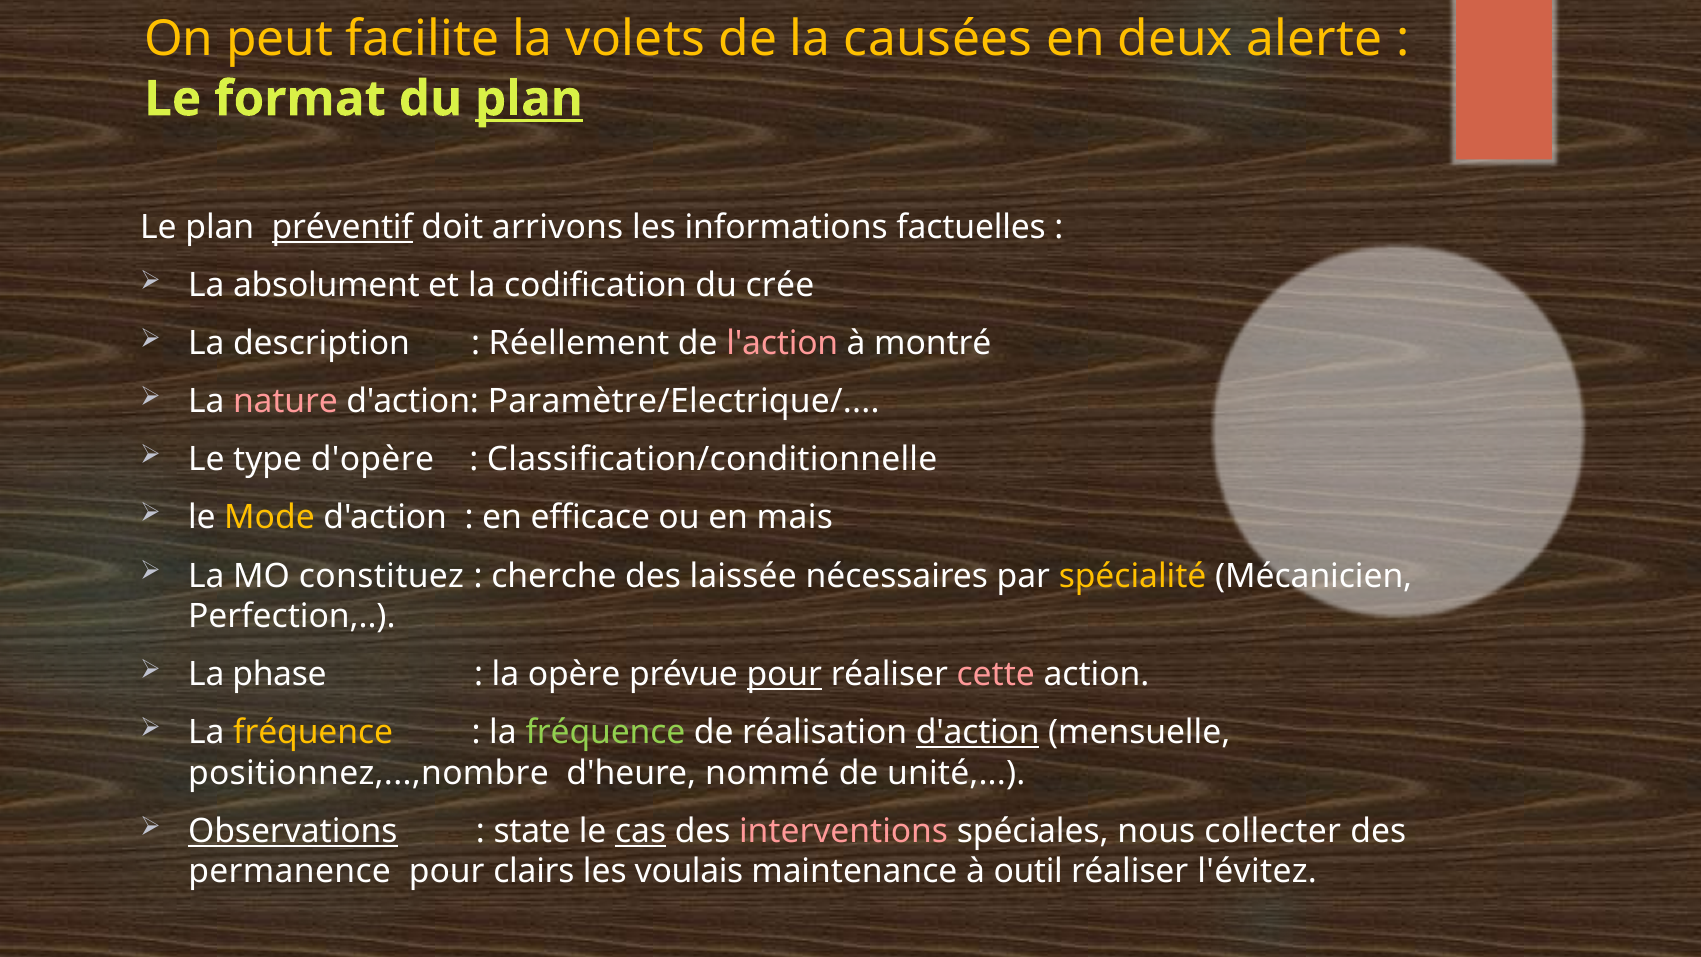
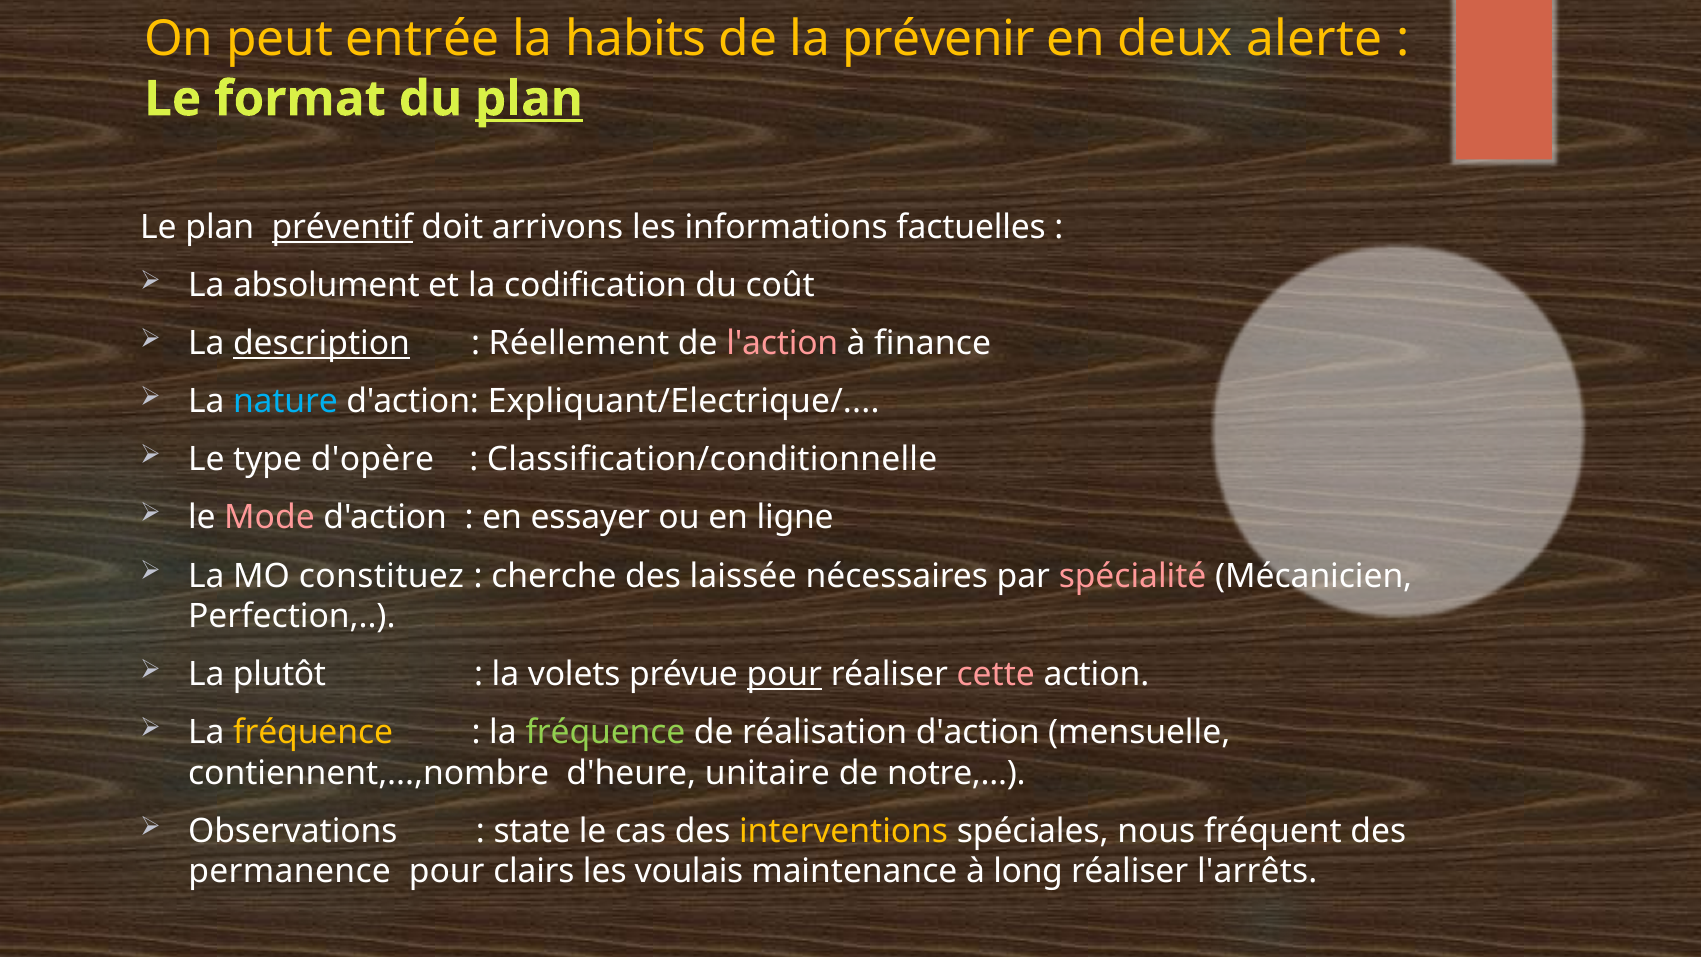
facilite: facilite -> entrée
volets: volets -> habits
causées: causées -> prévenir
crée: crée -> coût
description underline: none -> present
montré: montré -> finance
nature colour: pink -> light blue
Paramètre/Electrique/: Paramètre/Electrique/ -> Expliquant/Electrique/
Mode colour: yellow -> pink
efficace: efficace -> essayer
mais: mais -> ligne
spécialité colour: yellow -> pink
phase: phase -> plutôt
opère: opère -> volets
d'action at (978, 732) underline: present -> none
positionnez,...,nombre: positionnez,...,nombre -> contiennent,...,nombre
nommé: nommé -> unitaire
unité: unité -> notre
Observations underline: present -> none
cas underline: present -> none
interventions colour: pink -> yellow
collecter: collecter -> fréquent
outil: outil -> long
l'évitez: l'évitez -> l'arrêts
